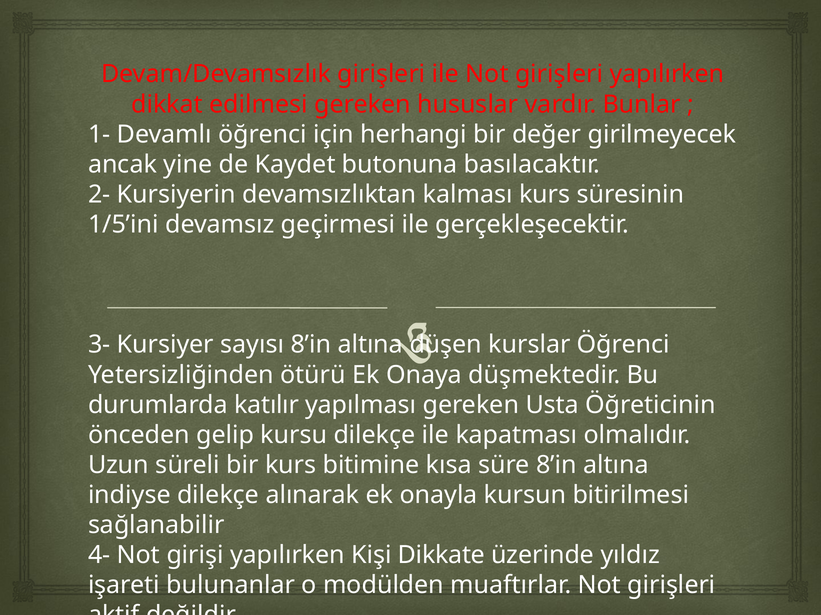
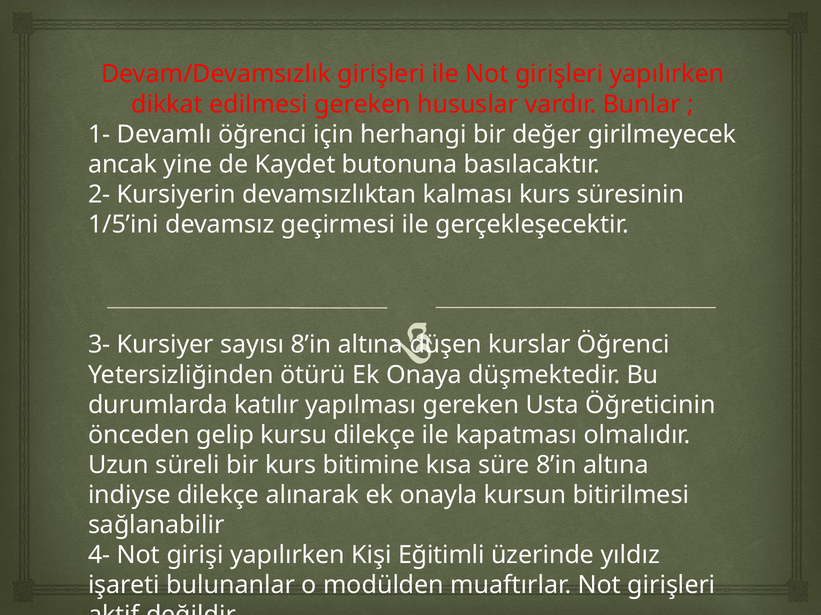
Dikkate: Dikkate -> Eğitimli
